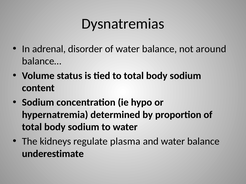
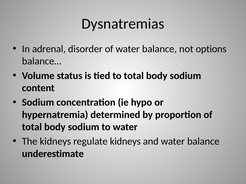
around: around -> options
regulate plasma: plasma -> kidneys
